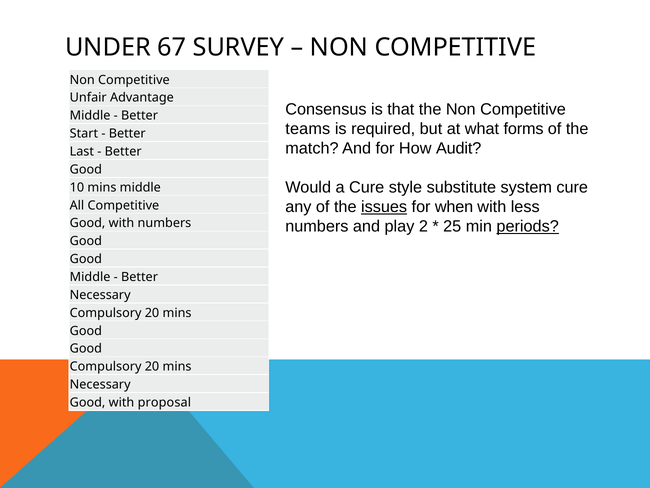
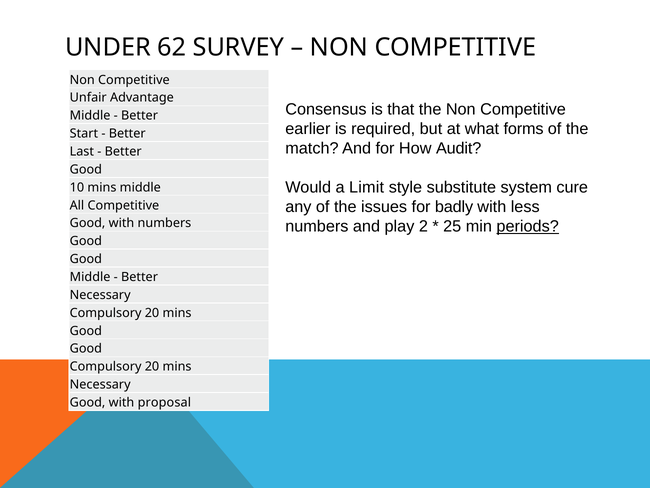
67: 67 -> 62
teams: teams -> earlier
a Cure: Cure -> Limit
issues underline: present -> none
when: when -> badly
